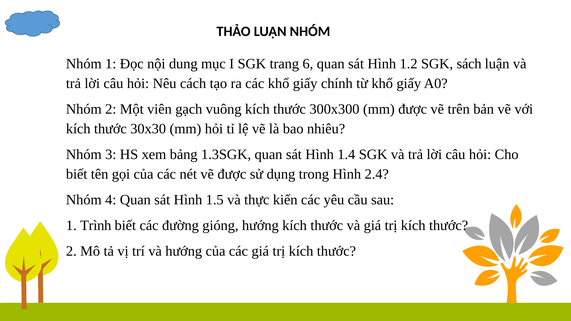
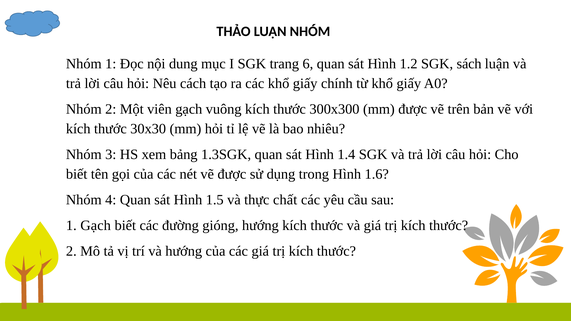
2.4: 2.4 -> 1.6
kiến: kiến -> chất
1 Trình: Trình -> Gạch
